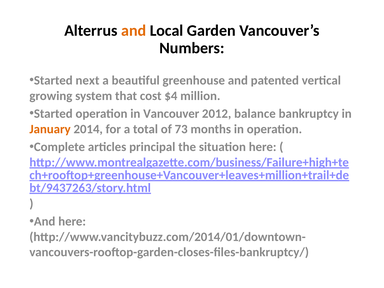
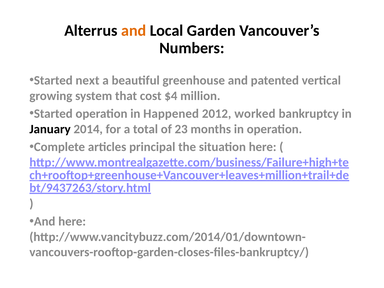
Vancouver: Vancouver -> Happened
balance: balance -> worked
January colour: orange -> black
73: 73 -> 23
